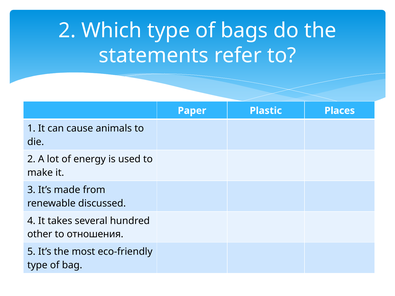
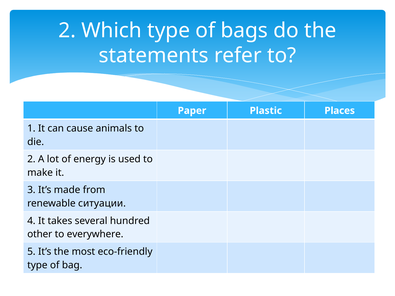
discussed: discussed -> ситуации
отношения: отношения -> everywhere
